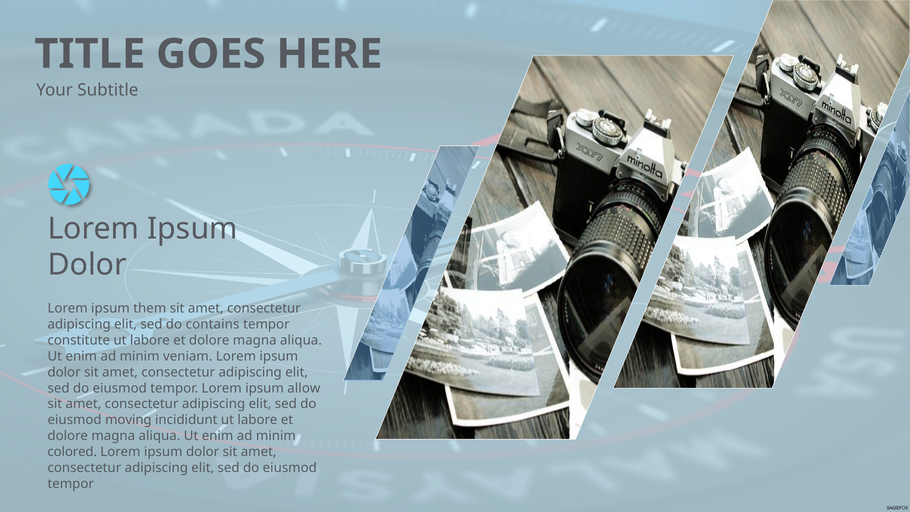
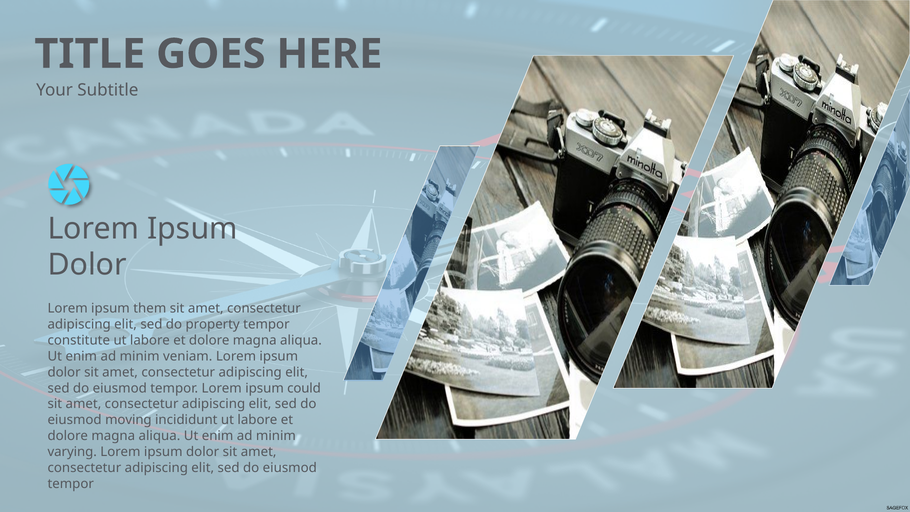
contains: contains -> property
allow: allow -> could
colored: colored -> varying
